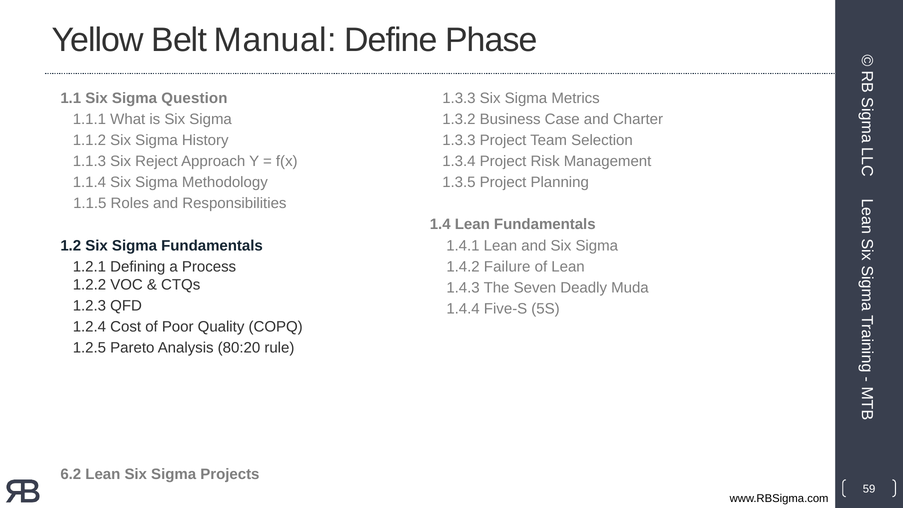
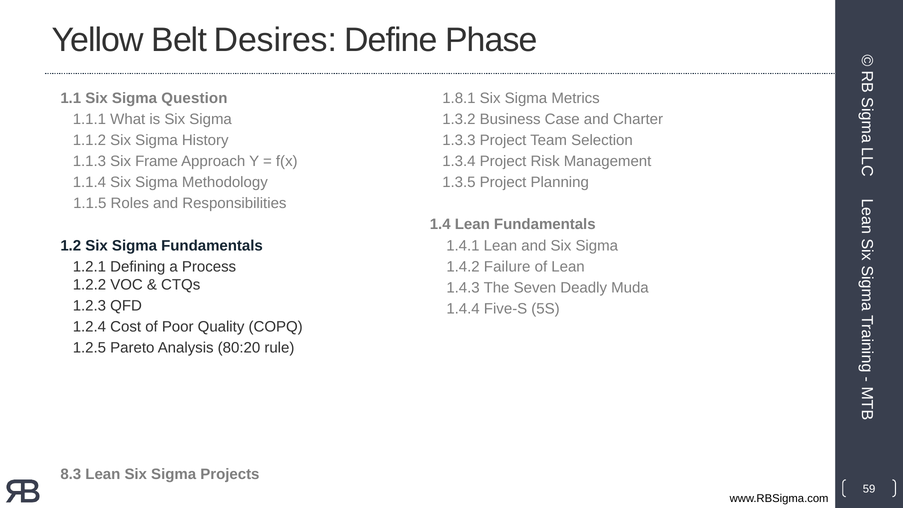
Manual: Manual -> Desires
1.3.3 at (459, 98): 1.3.3 -> 1.8.1
Reject: Reject -> Frame
6.2: 6.2 -> 8.3
